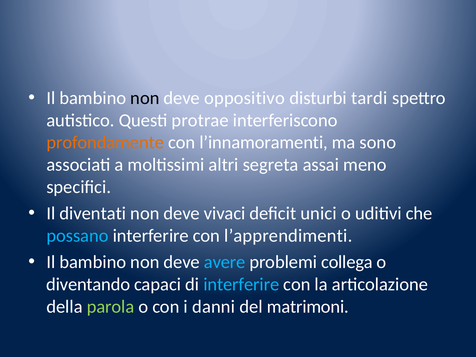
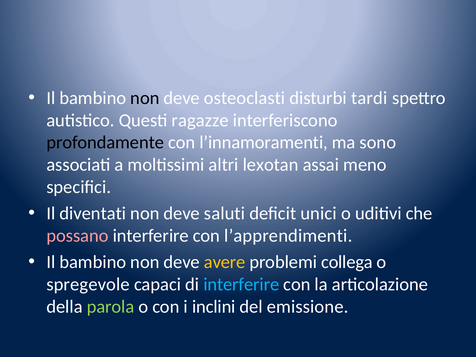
oppositivo: oppositivo -> osteoclasti
protrae: protrae -> ragazze
profondamente colour: orange -> black
segreta: segreta -> lexotan
vivaci: vivaci -> saluti
possano colour: light blue -> pink
avere colour: light blue -> yellow
diventando: diventando -> spregevole
danni: danni -> inclini
matrimoni: matrimoni -> emissione
